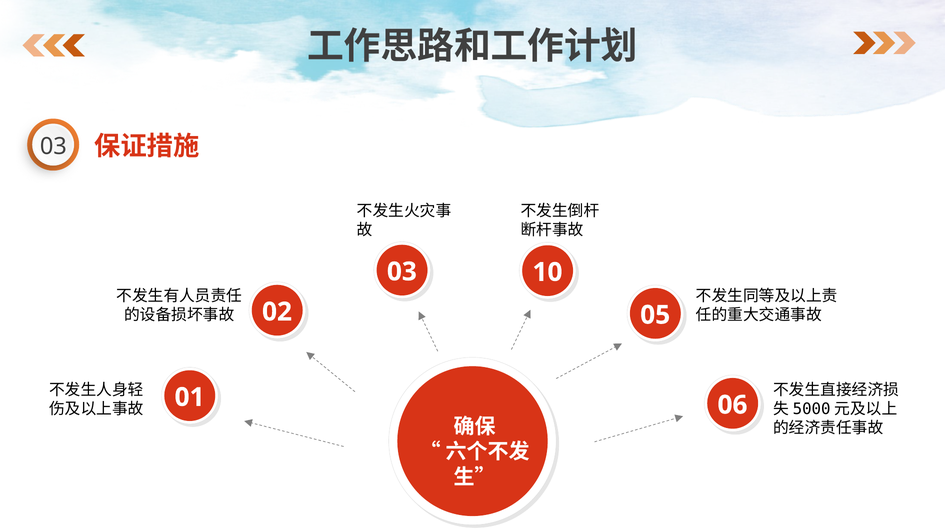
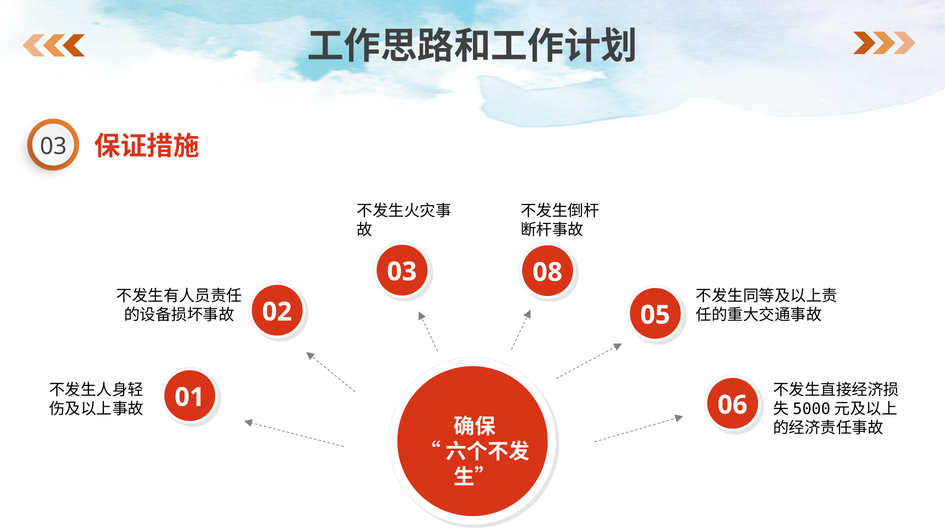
10: 10 -> 08
